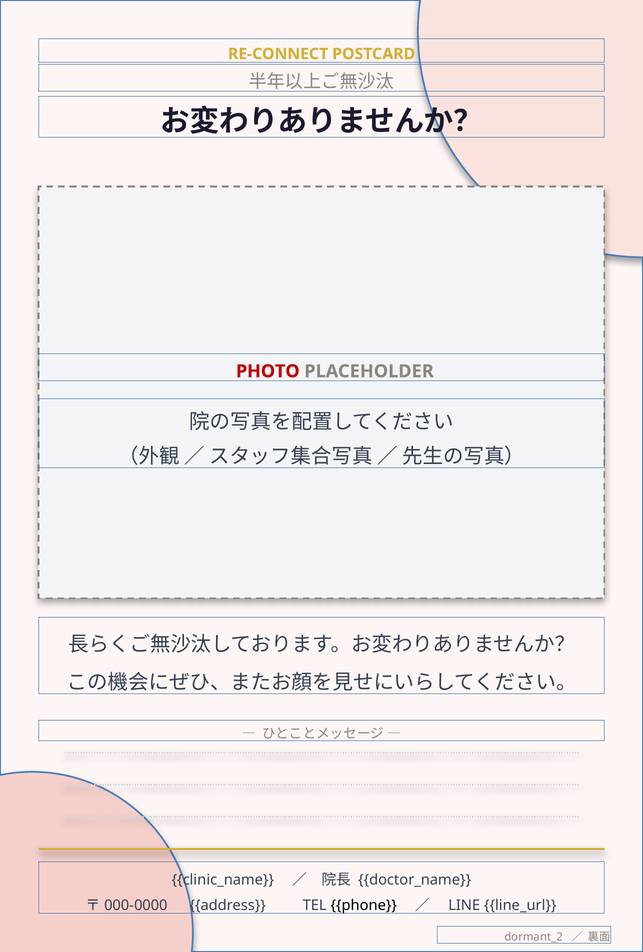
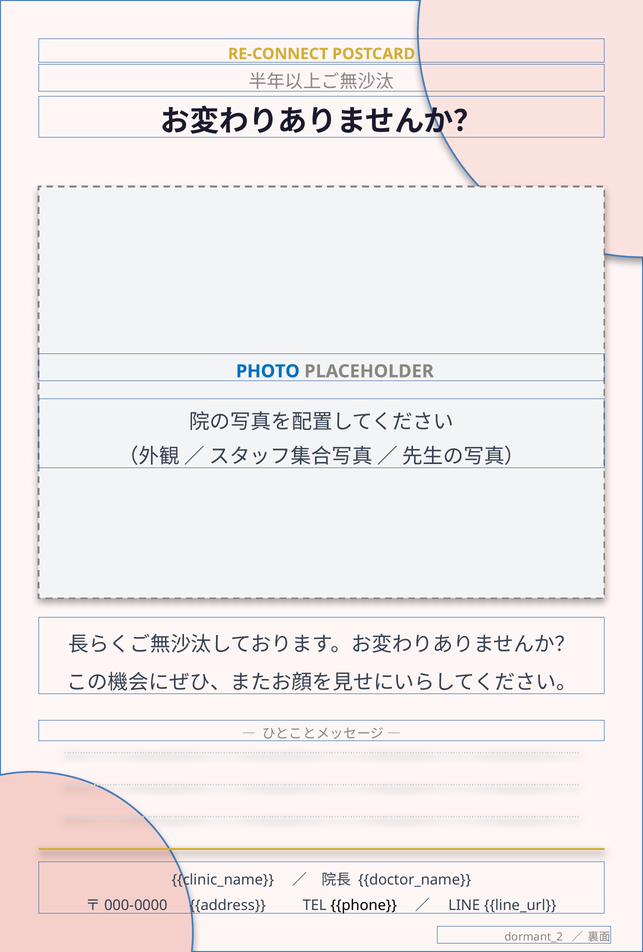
PHOTO colour: red -> blue
